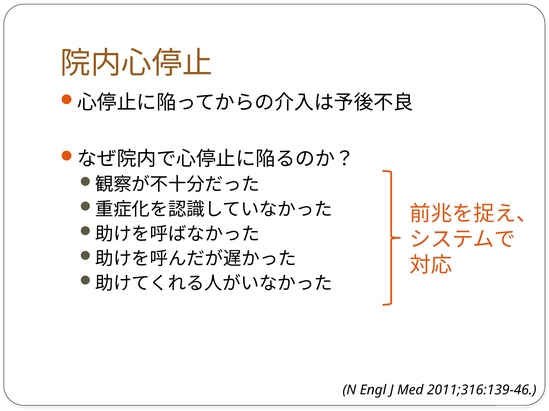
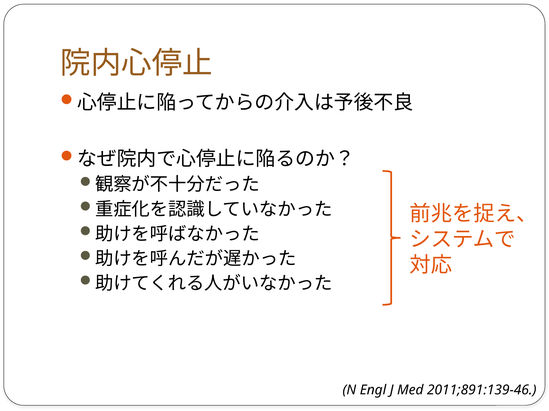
2011;316:139-46: 2011;316:139-46 -> 2011;891:139-46
